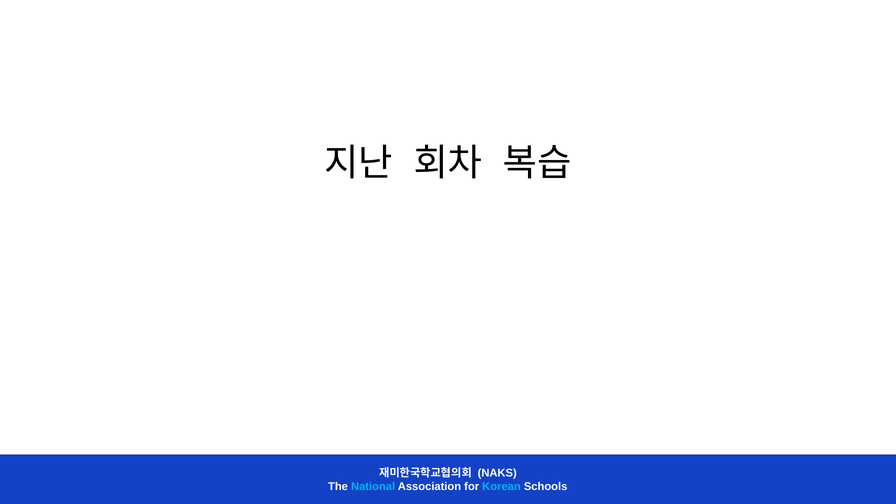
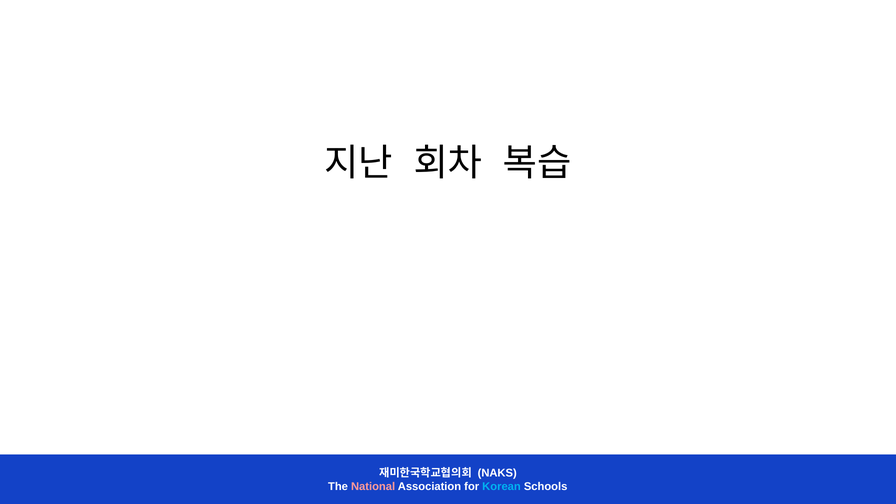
National colour: light blue -> pink
